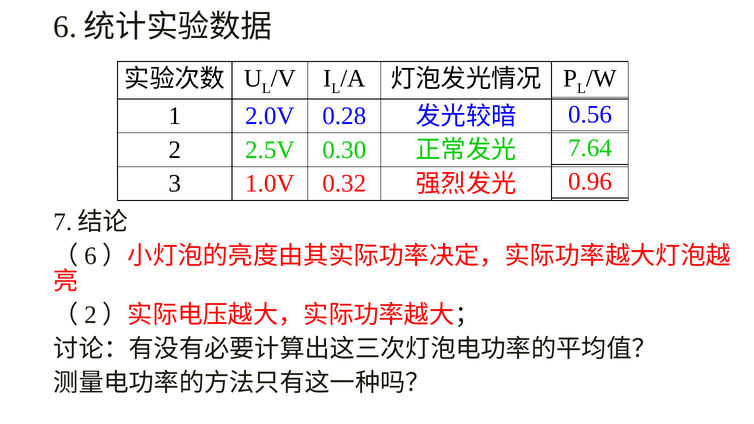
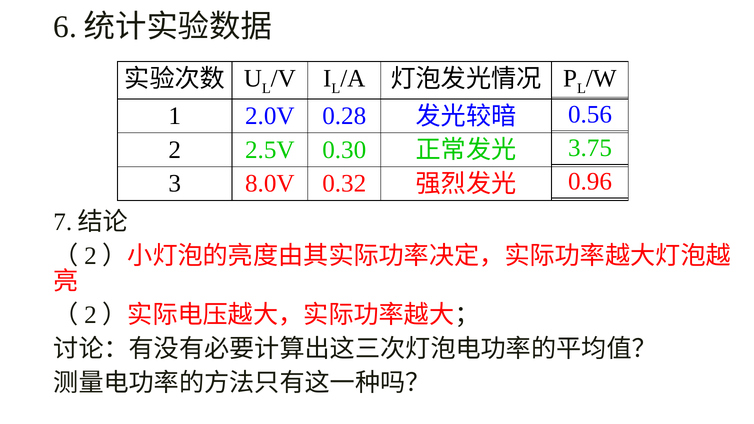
7.64: 7.64 -> 3.75
1.0V: 1.0V -> 8.0V
6 at (90, 256): 6 -> 2
